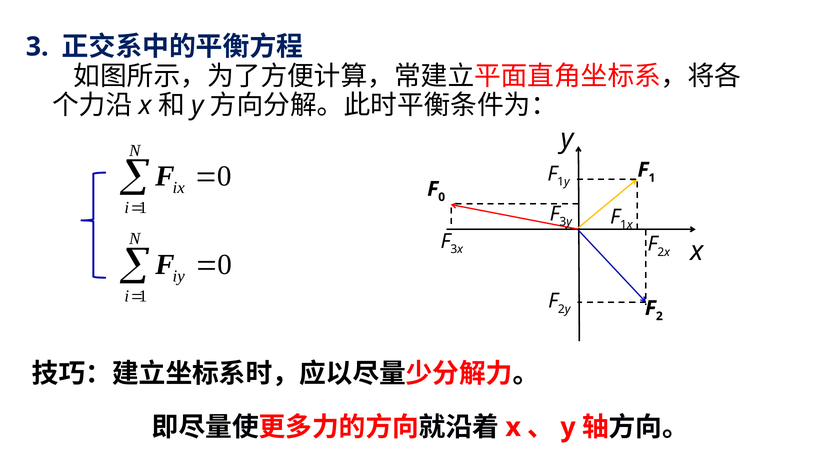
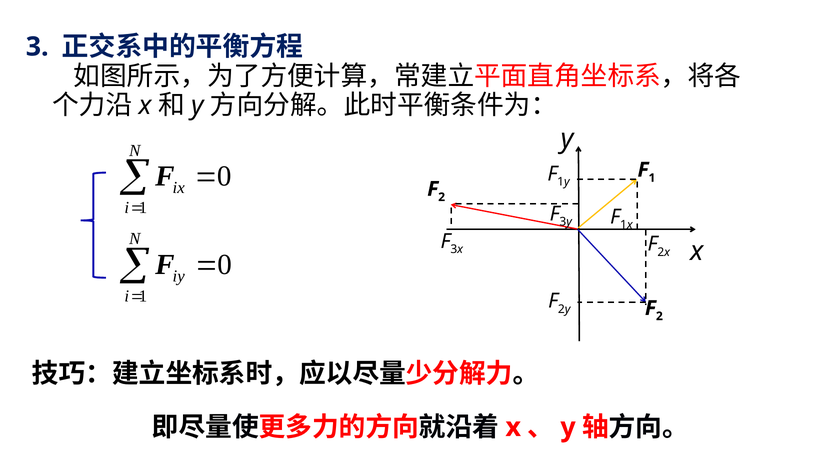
0 at (442, 197): 0 -> 2
